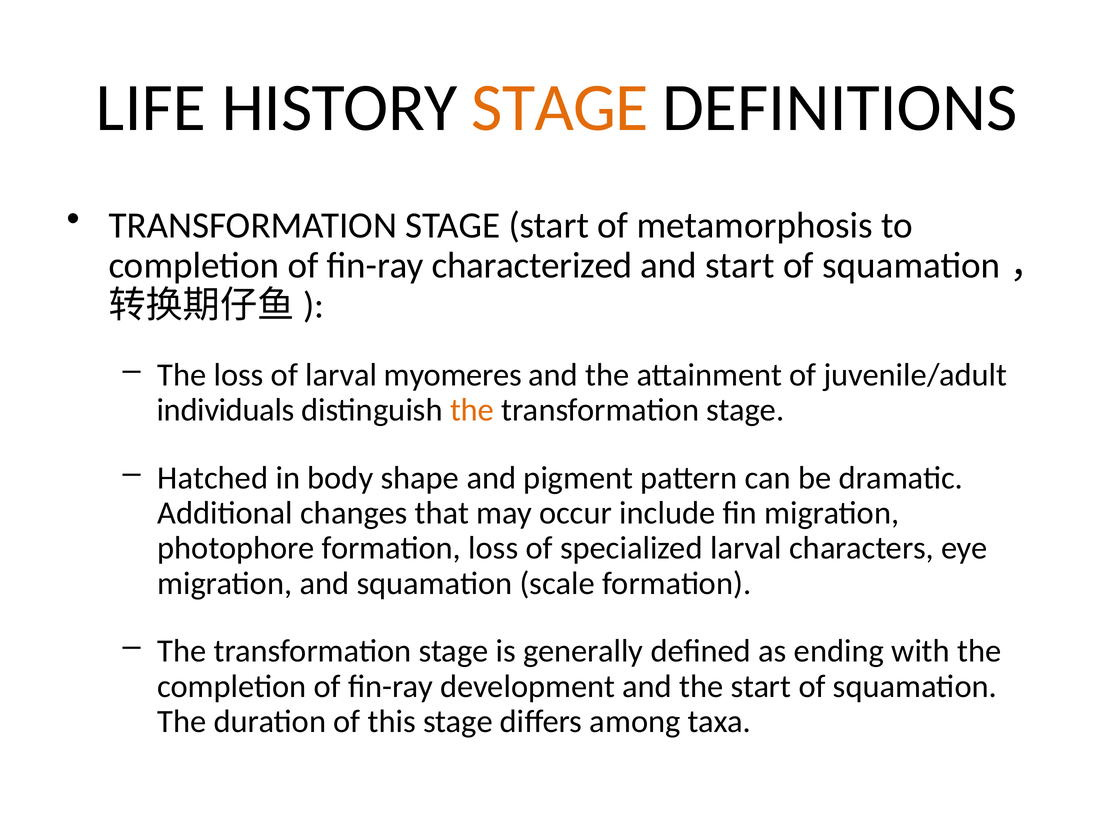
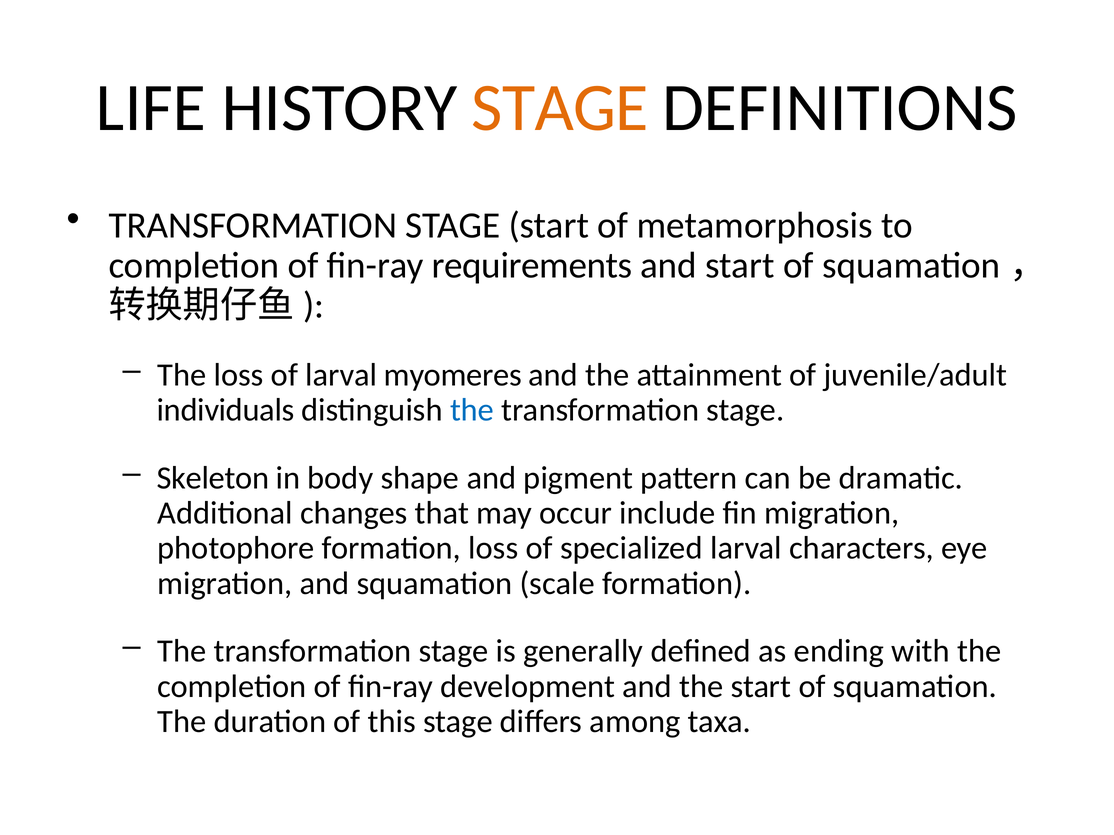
characterized: characterized -> requirements
the at (472, 410) colour: orange -> blue
Hatched: Hatched -> Skeleton
